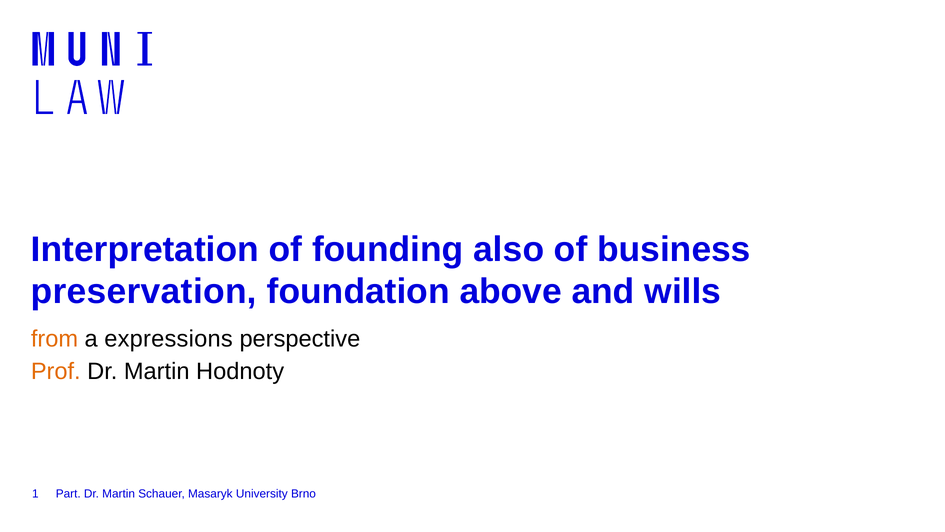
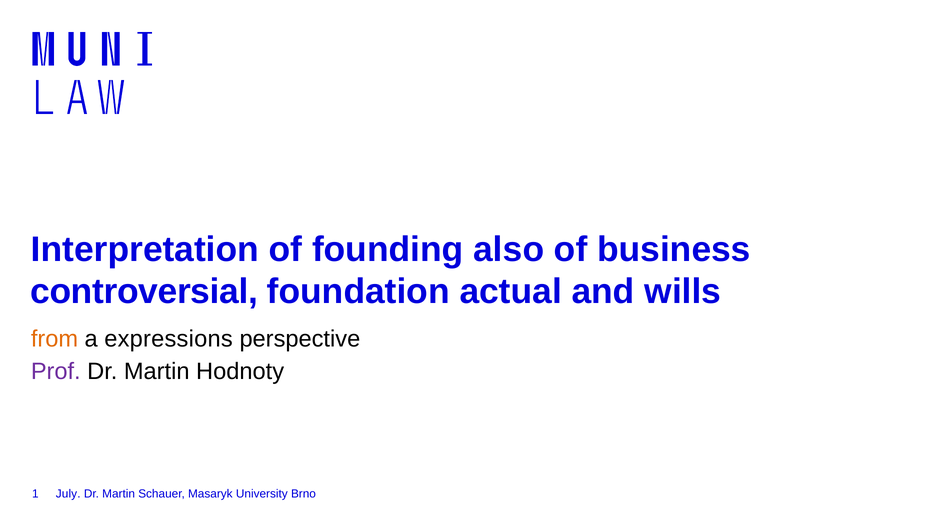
preservation: preservation -> controversial
above: above -> actual
Prof colour: orange -> purple
Part: Part -> July
